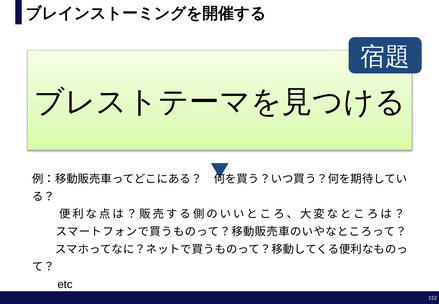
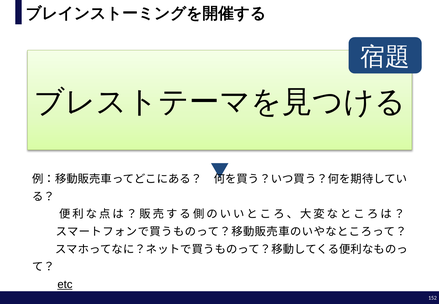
etc underline: none -> present
